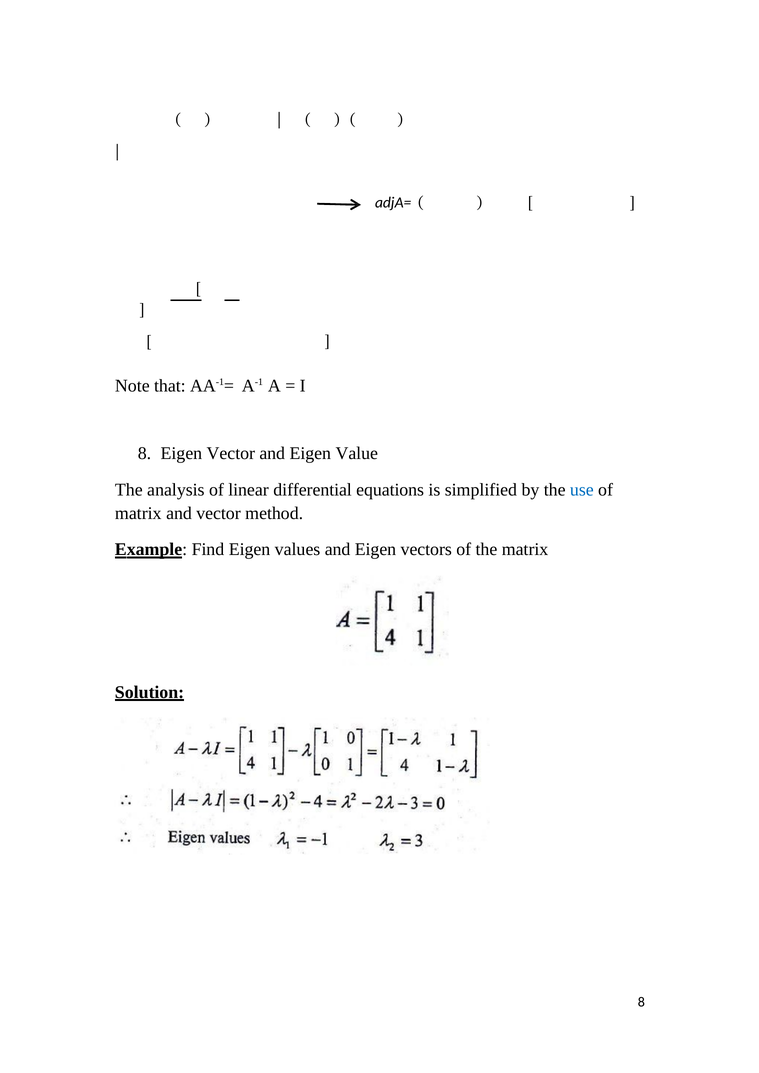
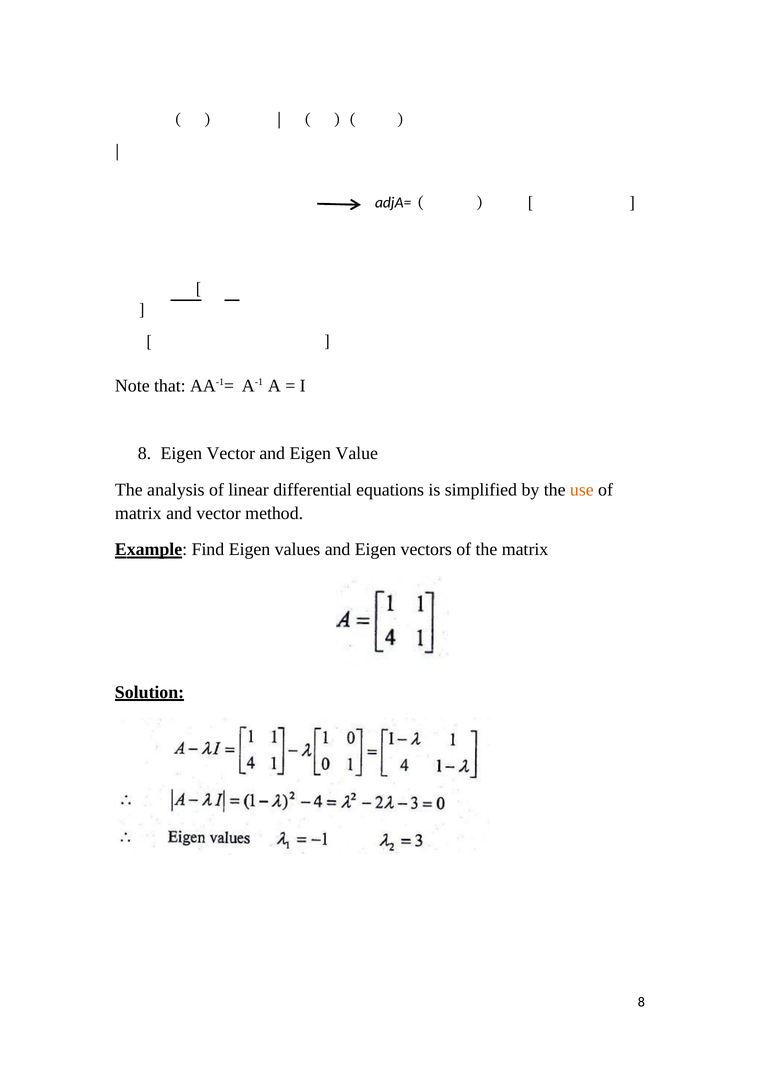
use colour: blue -> orange
